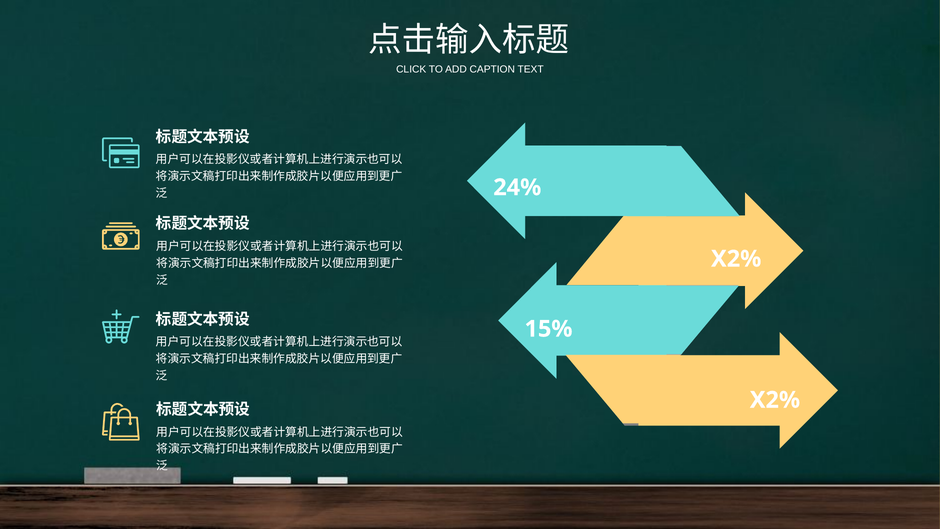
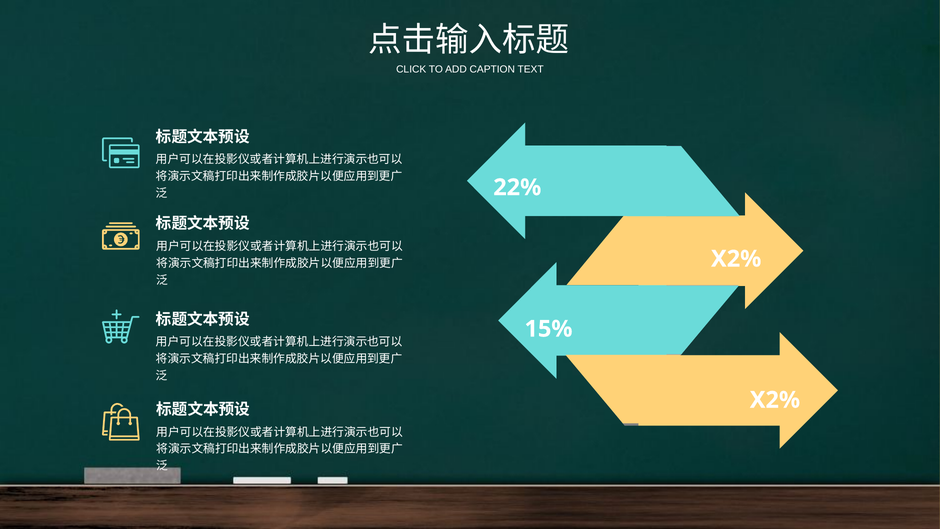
24%: 24% -> 22%
